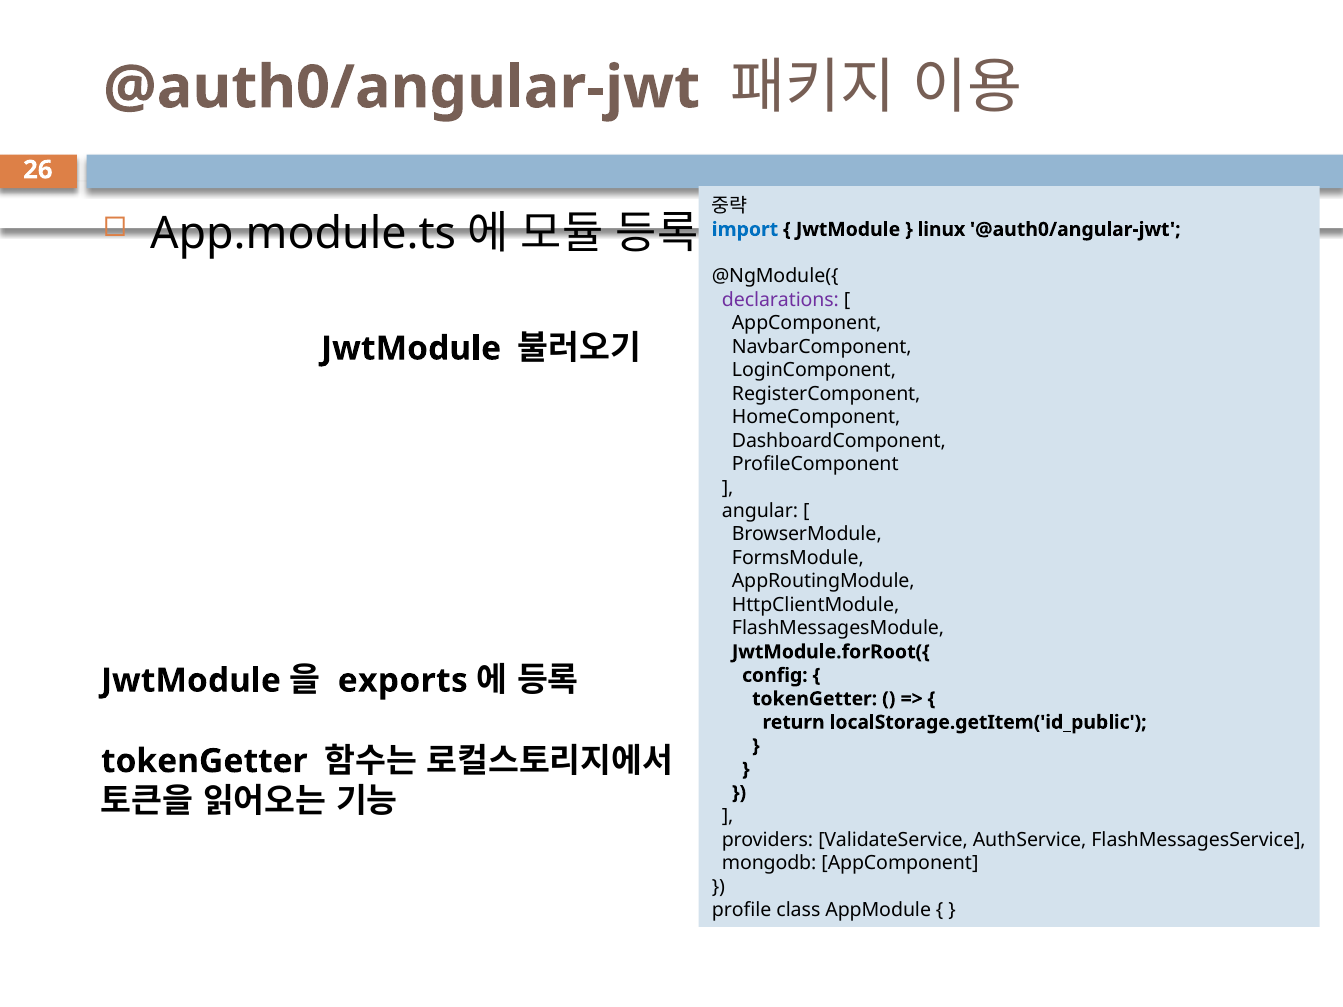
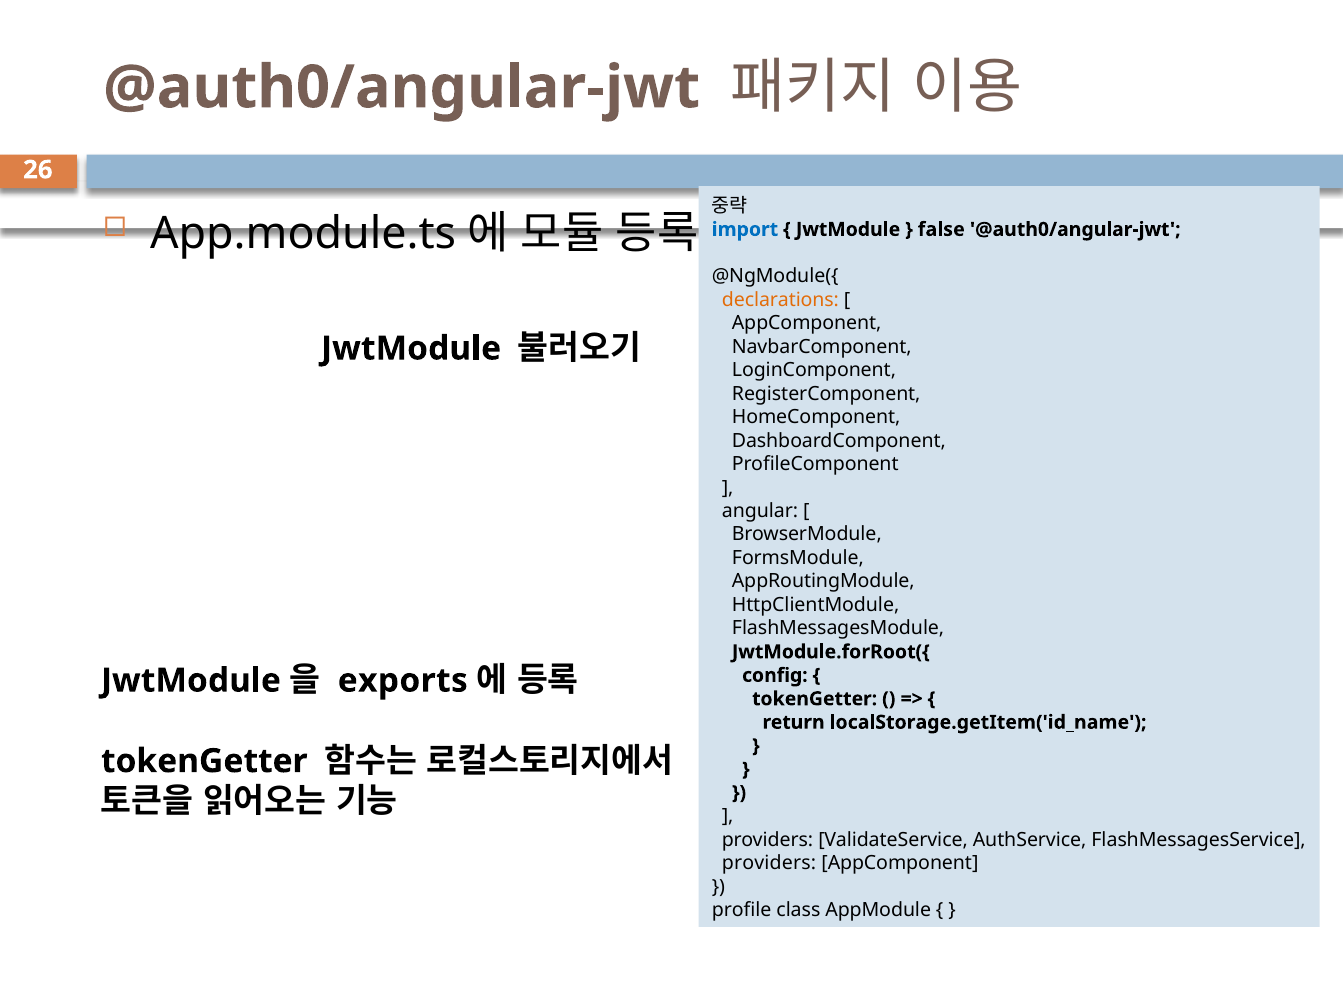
linux: linux -> false
declarations colour: purple -> orange
localStorage.getItem('id_public: localStorage.getItem('id_public -> localStorage.getItem('id_name
mongodb at (769, 863): mongodb -> providers
